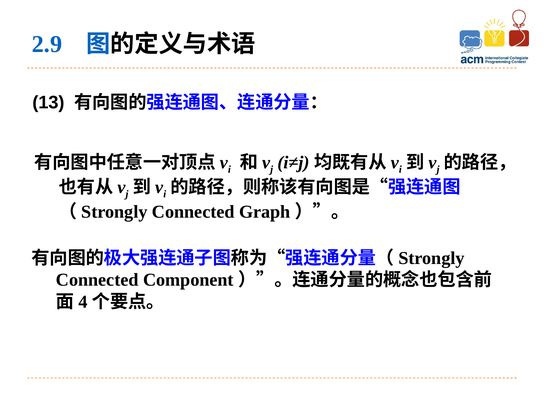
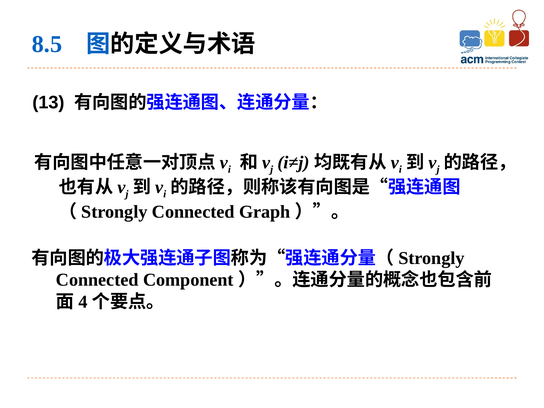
2.9: 2.9 -> 8.5
